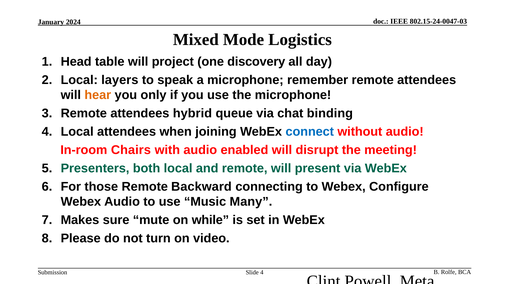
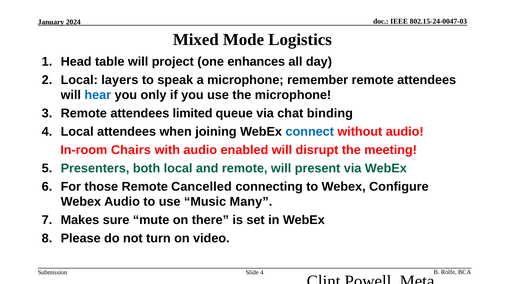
discovery: discovery -> enhances
hear colour: orange -> blue
hybrid: hybrid -> limited
Backward: Backward -> Cancelled
while: while -> there
